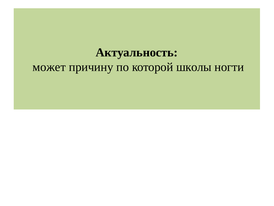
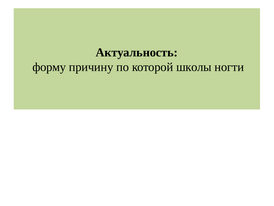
может: может -> форму
